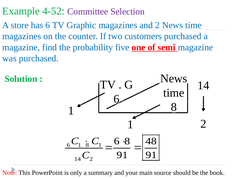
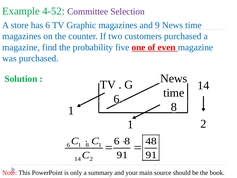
and 2: 2 -> 9
semi: semi -> even
